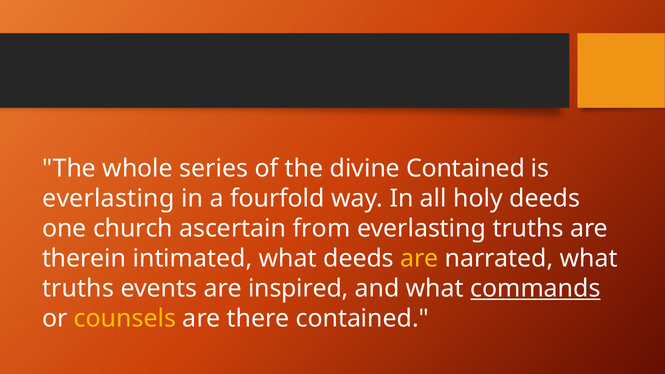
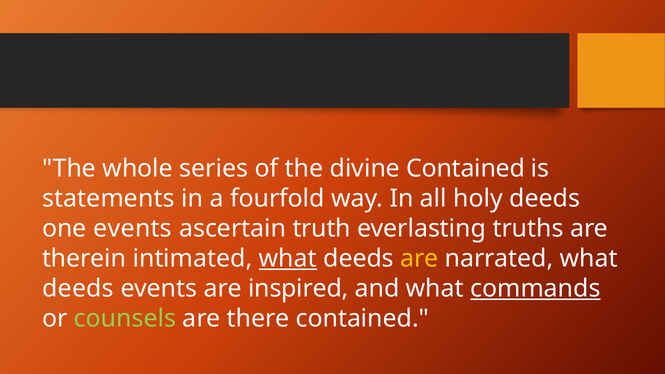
everlasting at (108, 199): everlasting -> statements
one church: church -> events
from: from -> truth
what at (288, 259) underline: none -> present
truths at (78, 288): truths -> deeds
counsels colour: yellow -> light green
